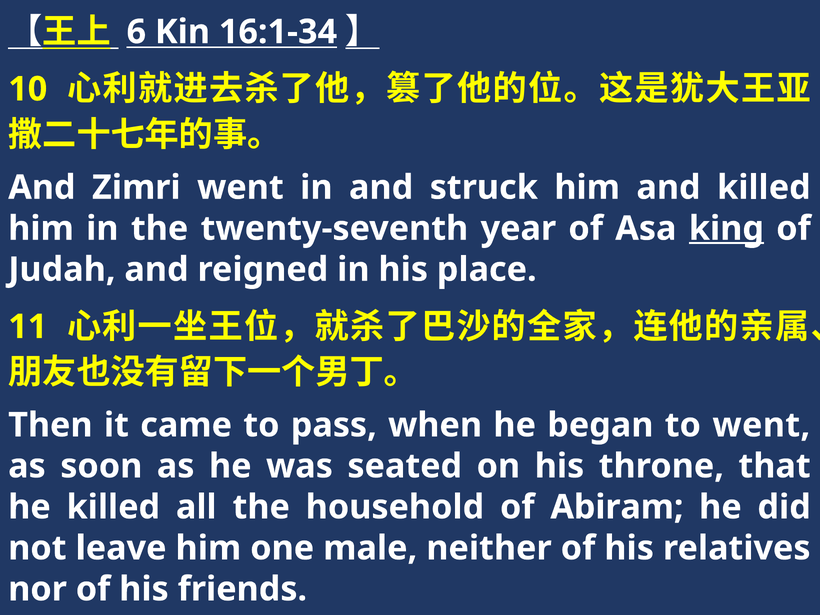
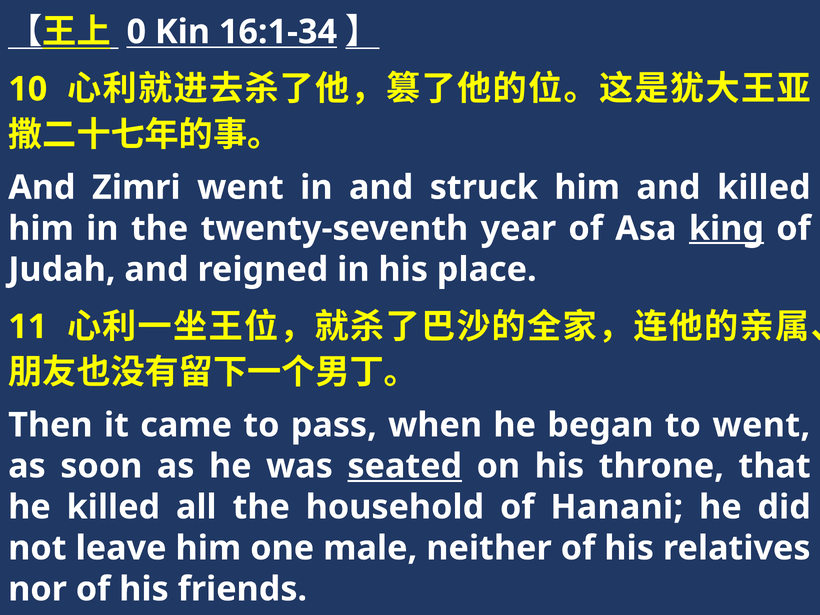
6: 6 -> 0
seated underline: none -> present
Abiram: Abiram -> Hanani
